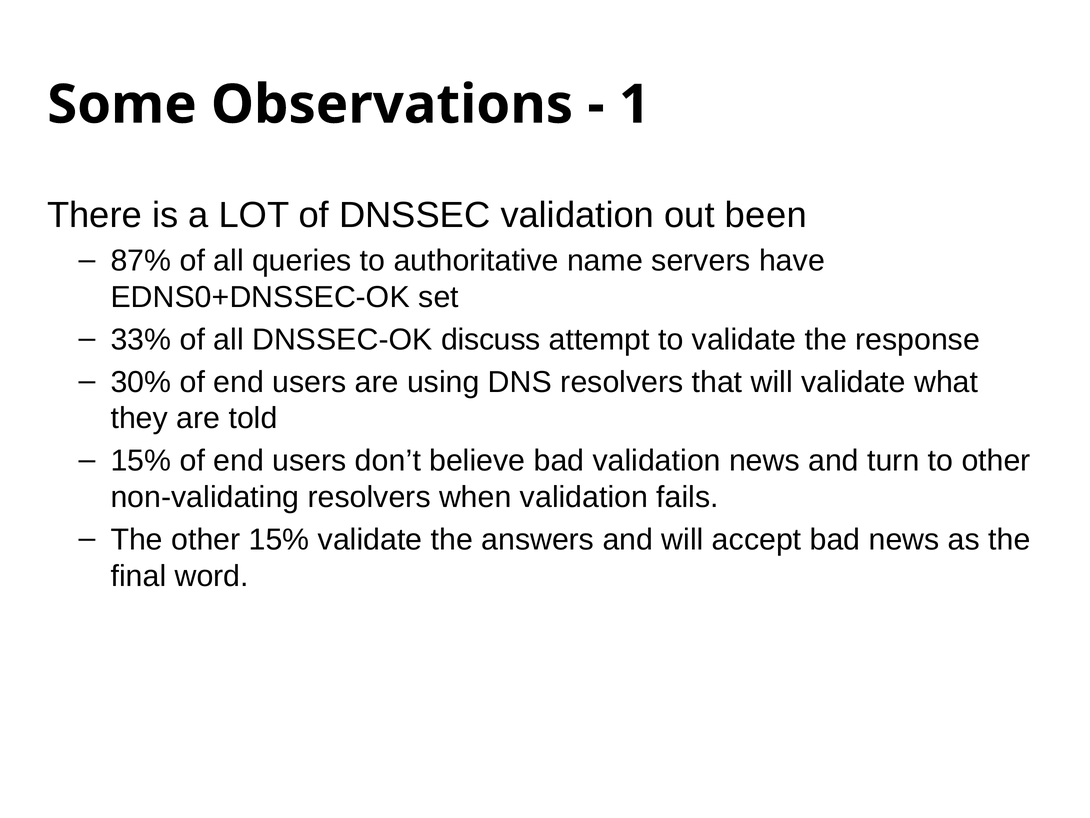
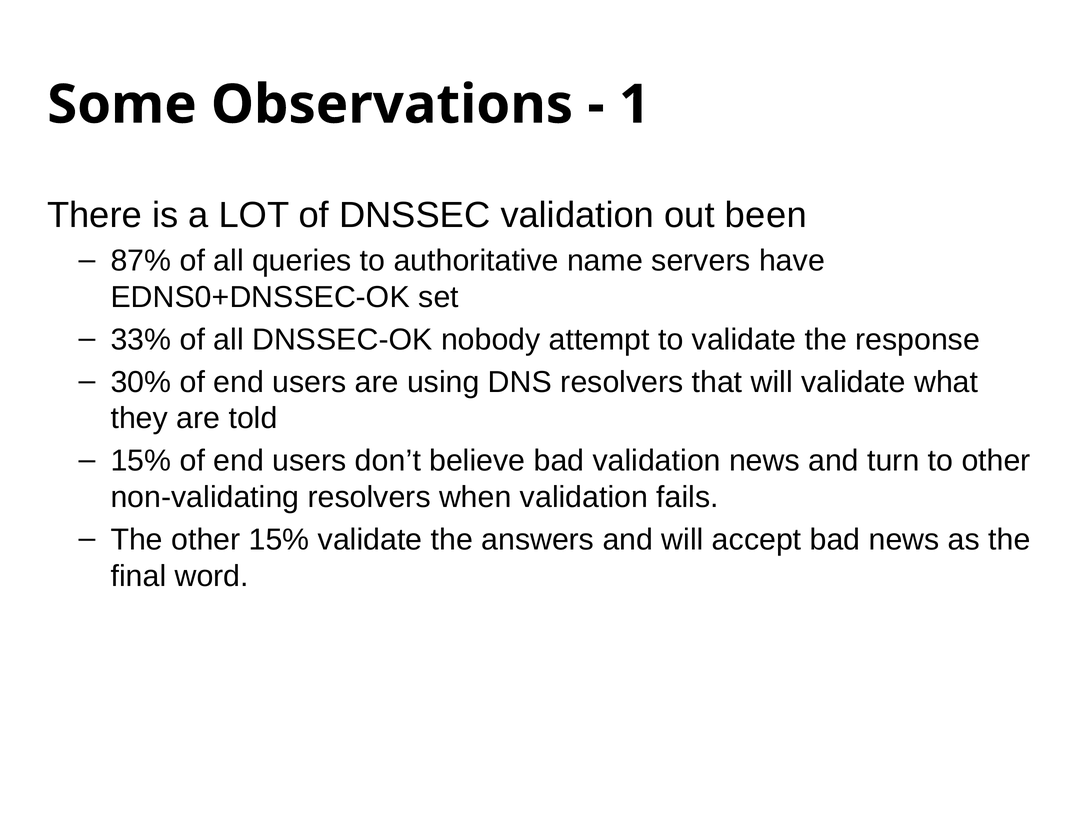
discuss: discuss -> nobody
